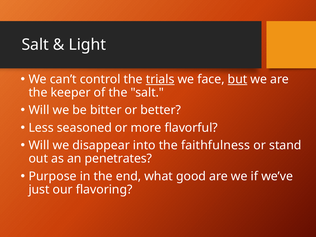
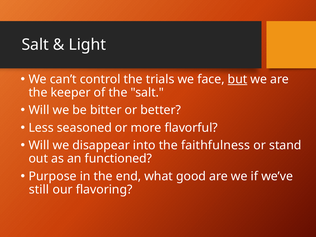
trials underline: present -> none
penetrates: penetrates -> functioned
just: just -> still
